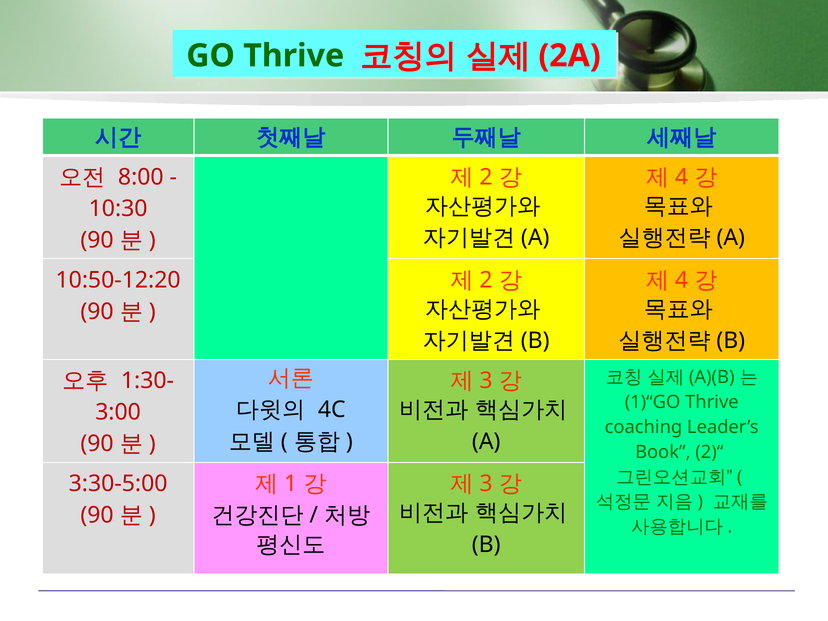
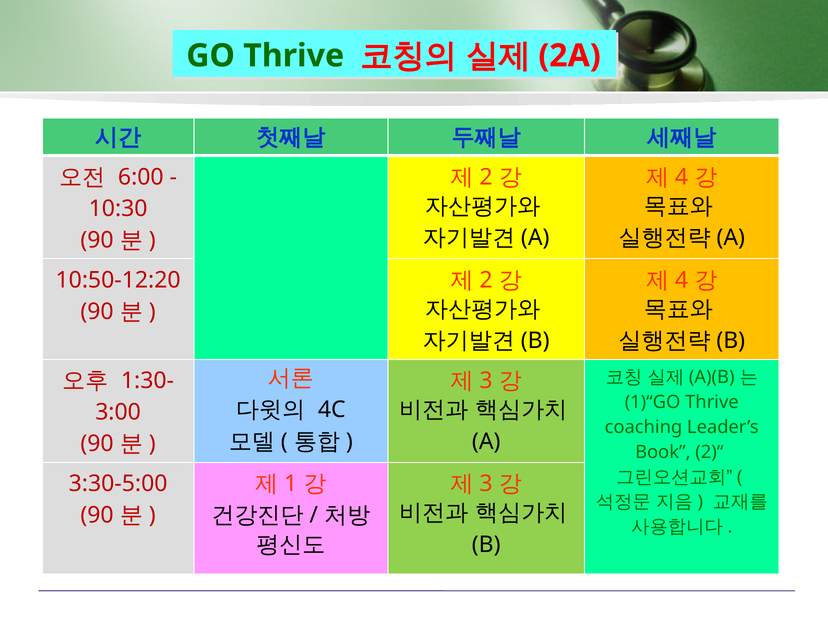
8:00: 8:00 -> 6:00
